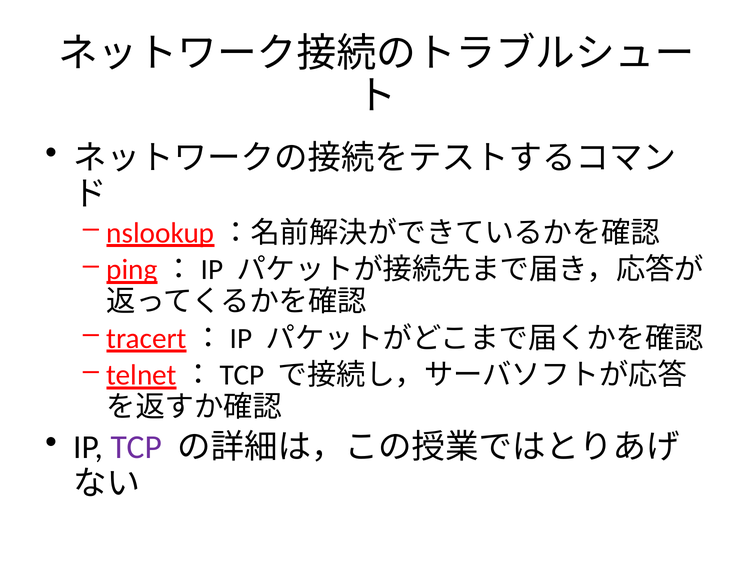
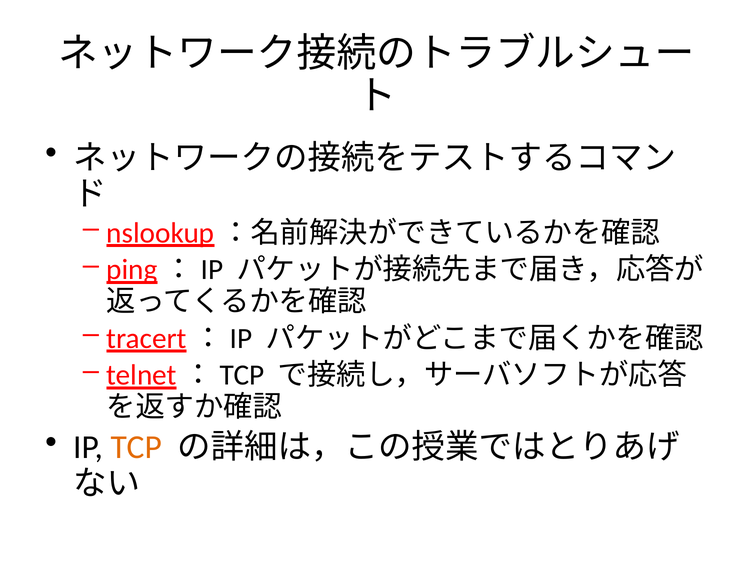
TCP colour: purple -> orange
